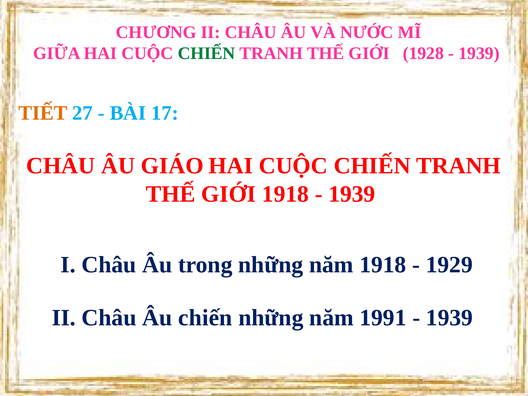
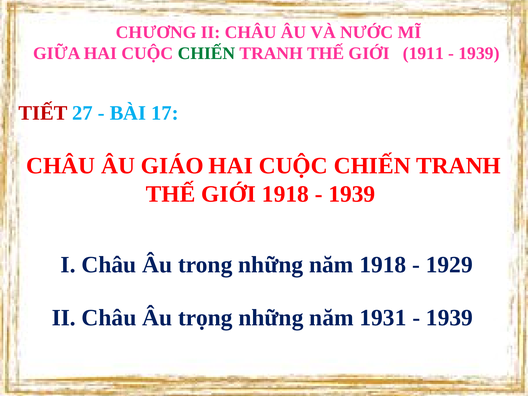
1928: 1928 -> 1911
TIẾT colour: orange -> red
Âu chiến: chiến -> trọng
1991: 1991 -> 1931
